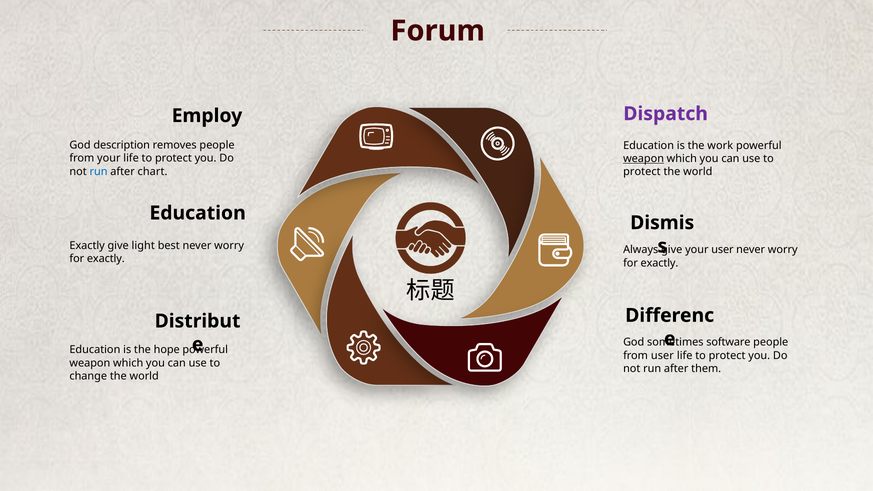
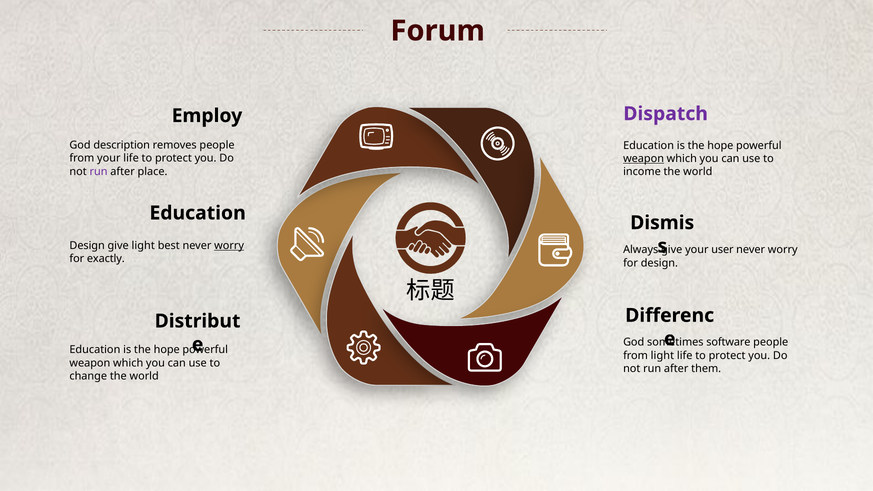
work at (720, 146): work -> hope
run at (99, 171) colour: blue -> purple
chart: chart -> place
protect at (642, 172): protect -> income
Exactly at (87, 245): Exactly -> Design
worry at (229, 245) underline: none -> present
exactly at (659, 263): exactly -> design
from user: user -> light
